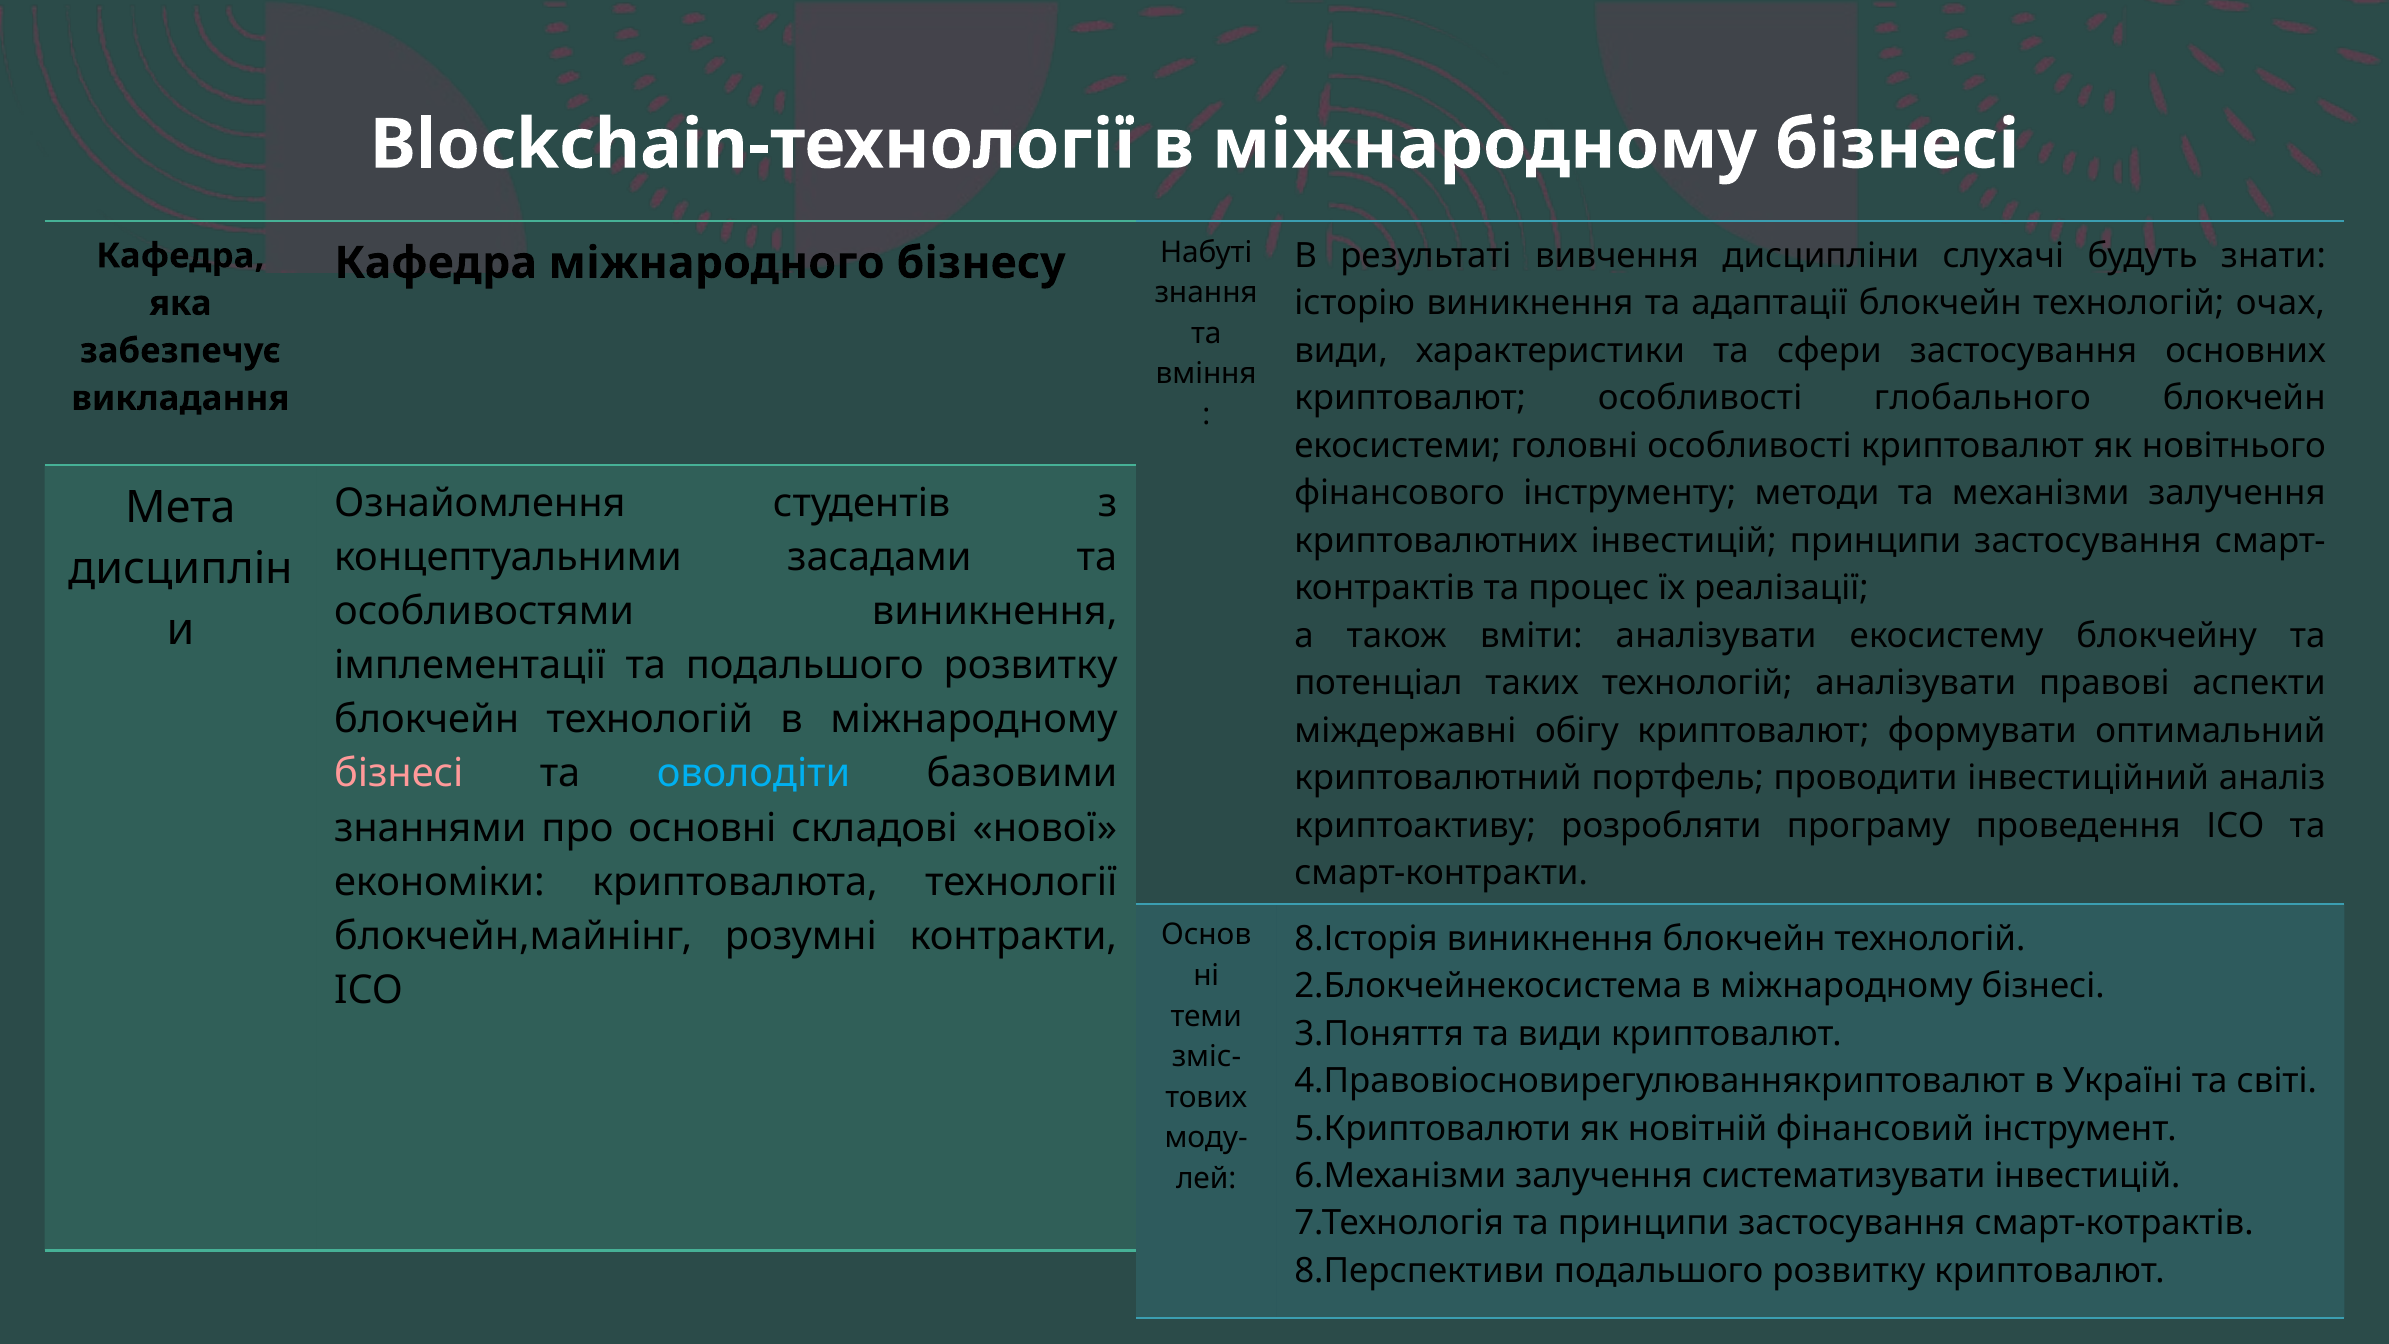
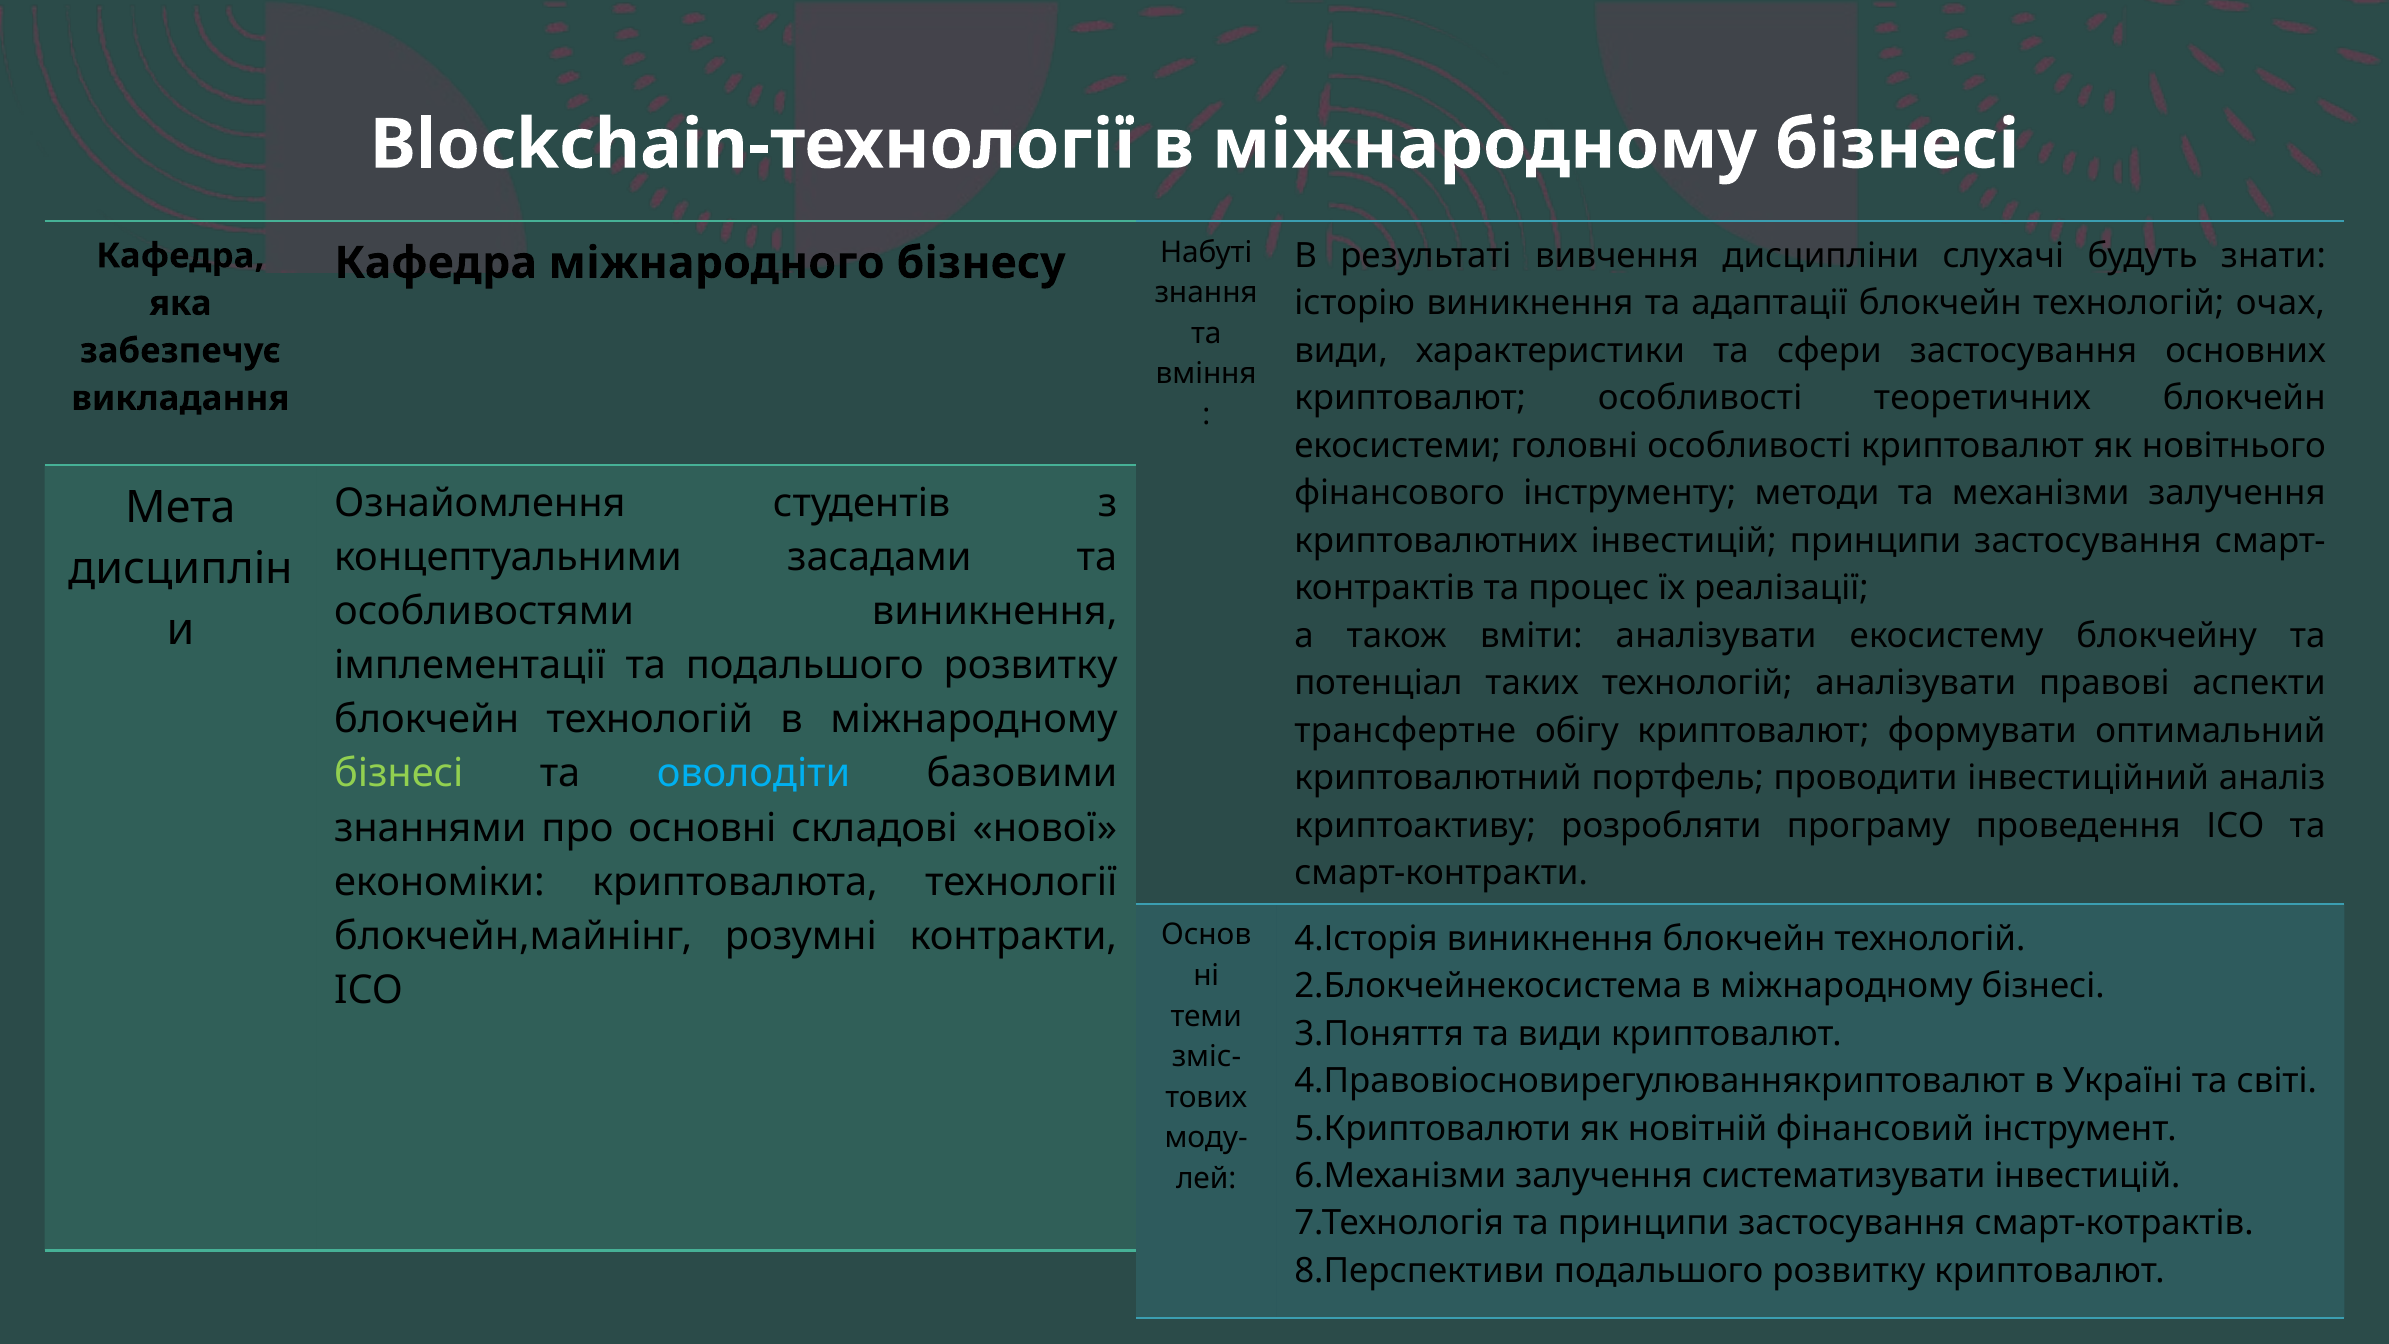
глобального: глобального -> теоретичних
міждержавні: міждержавні -> трансфертне
бізнесі at (399, 774) colour: pink -> light green
8.Історія: 8.Історія -> 4.Історія
